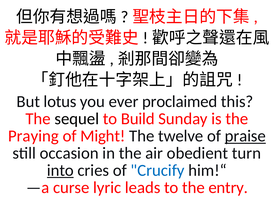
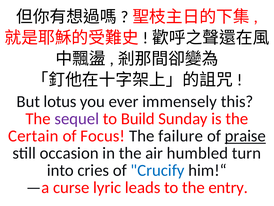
proclaimed: proclaimed -> immensely
sequel colour: black -> purple
Praying: Praying -> Certain
Might: Might -> Focus
twelve: twelve -> failure
obedient: obedient -> humbled
into underline: present -> none
